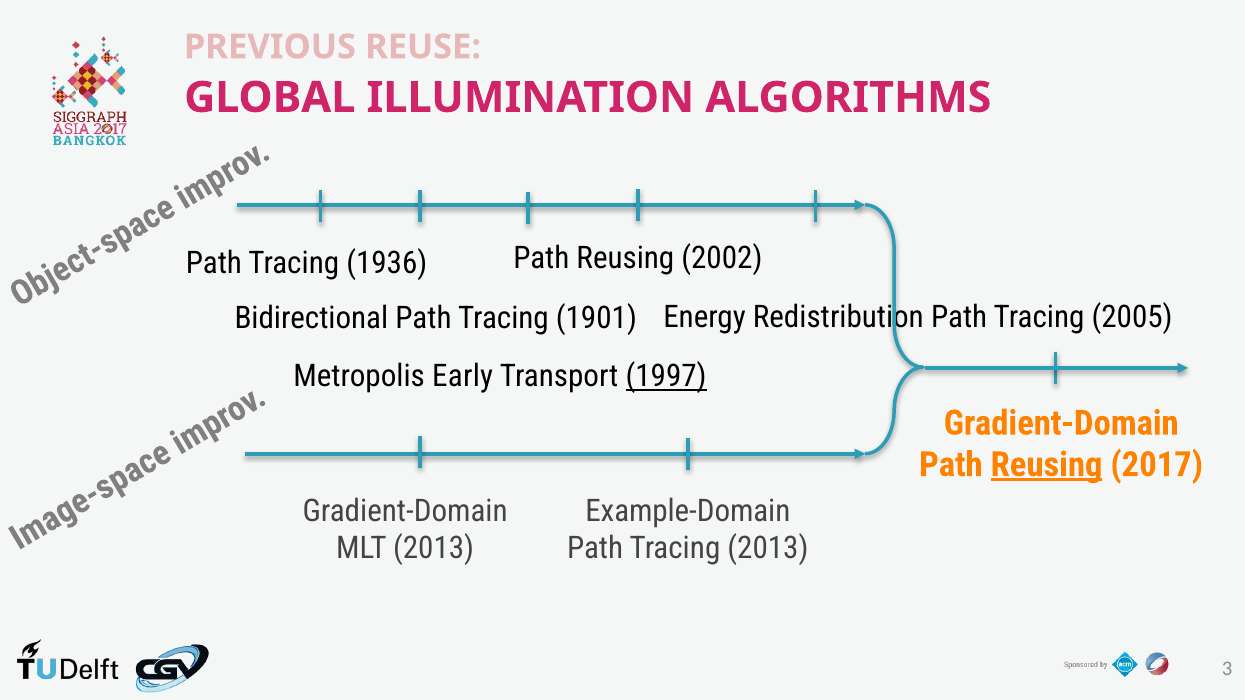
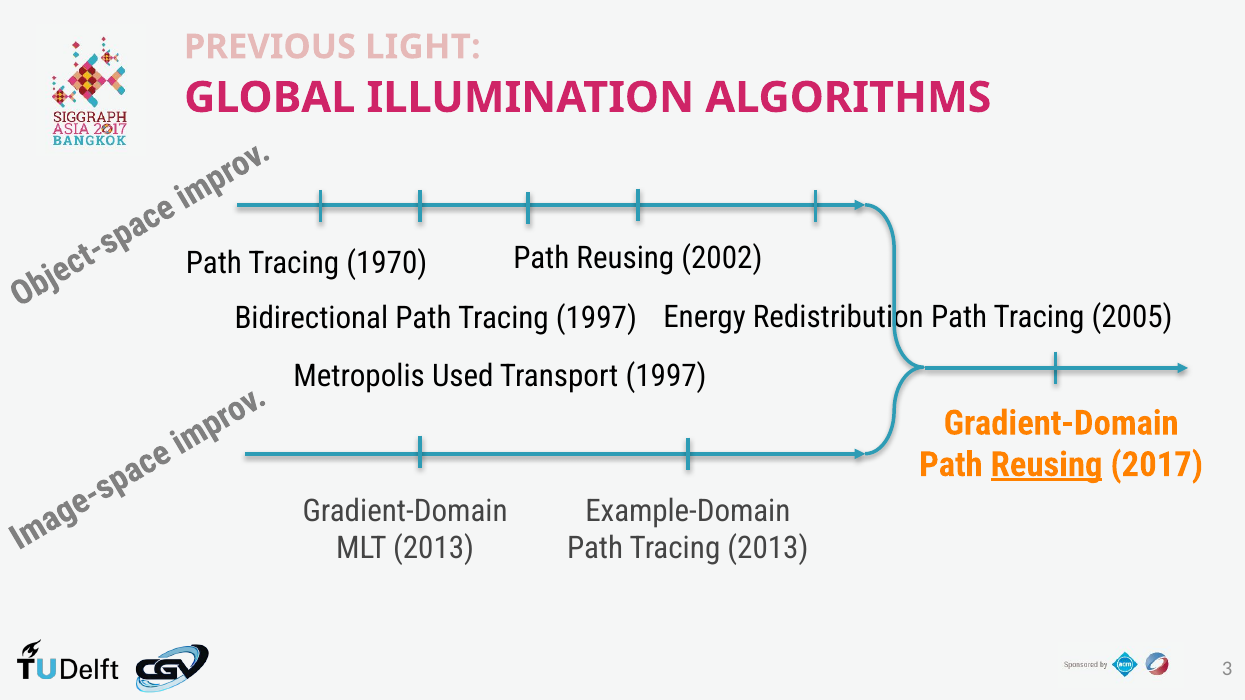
REUSE: REUSE -> LIGHT
1936: 1936 -> 1970
Tracing 1901: 1901 -> 1997
Early: Early -> Used
1997 at (666, 376) underline: present -> none
